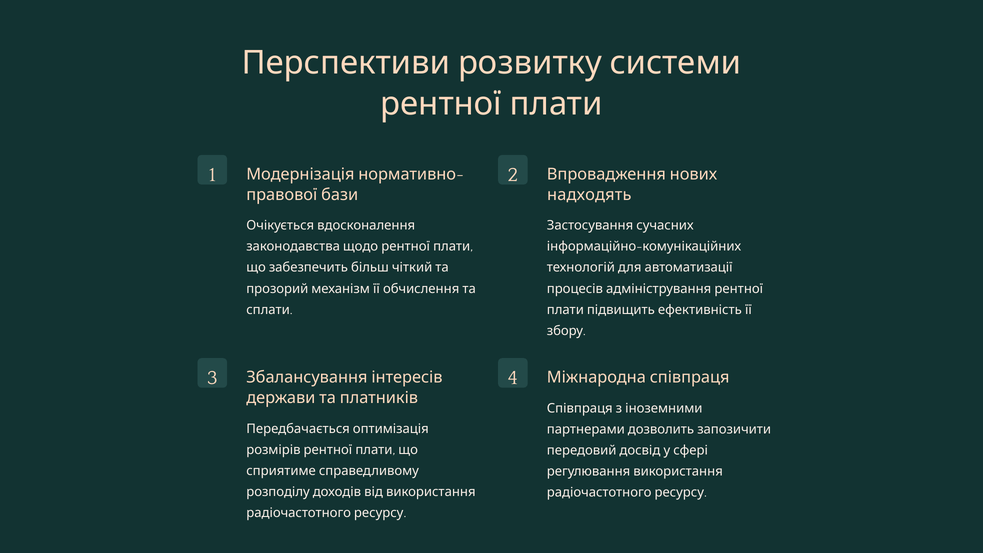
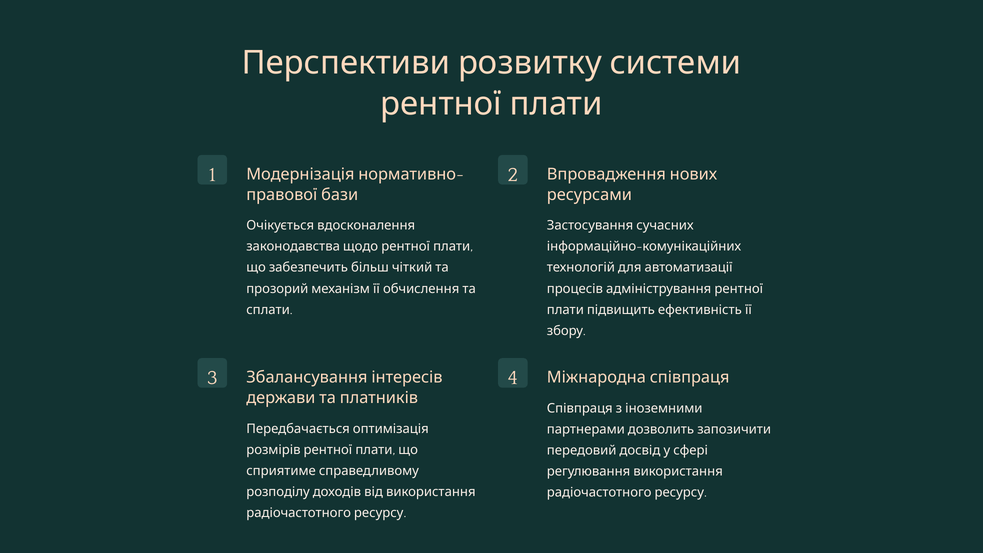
надходять: надходять -> ресурсами
